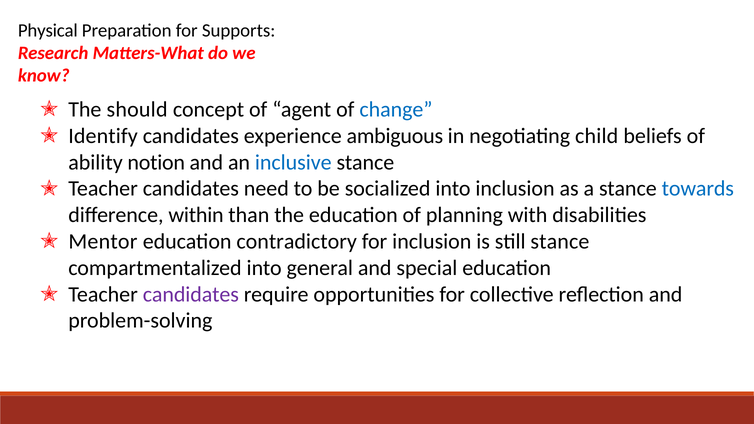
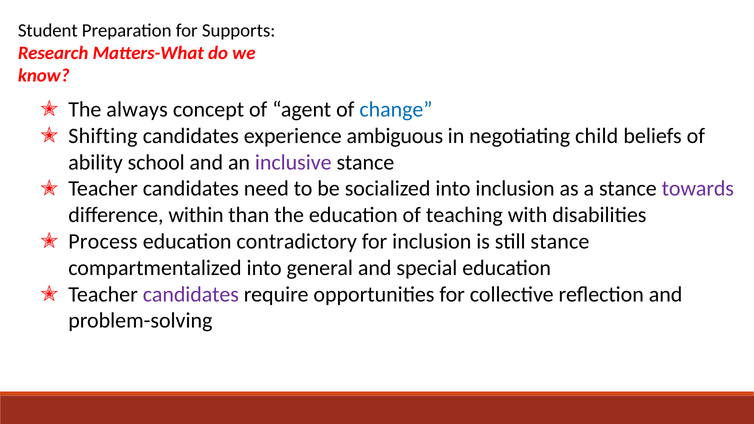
Physical: Physical -> Student
should: should -> always
Identify: Identify -> Shifting
notion: notion -> school
inclusive colour: blue -> purple
towards colour: blue -> purple
planning: planning -> teaching
Mentor: Mentor -> Process
